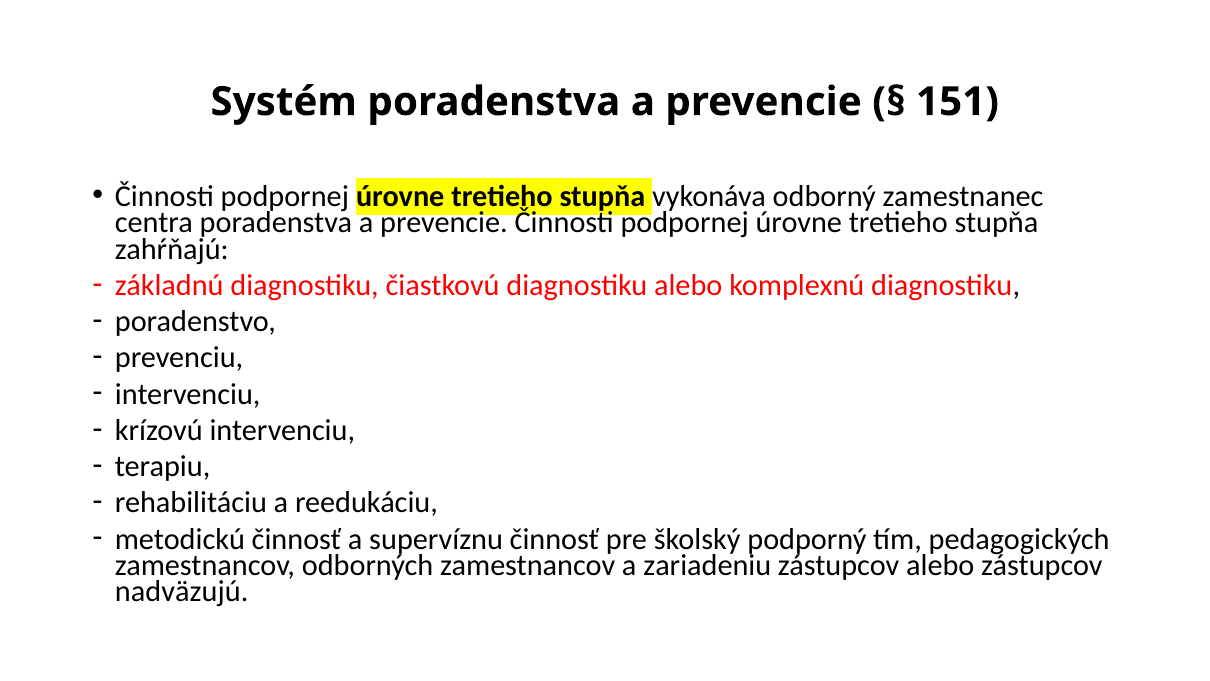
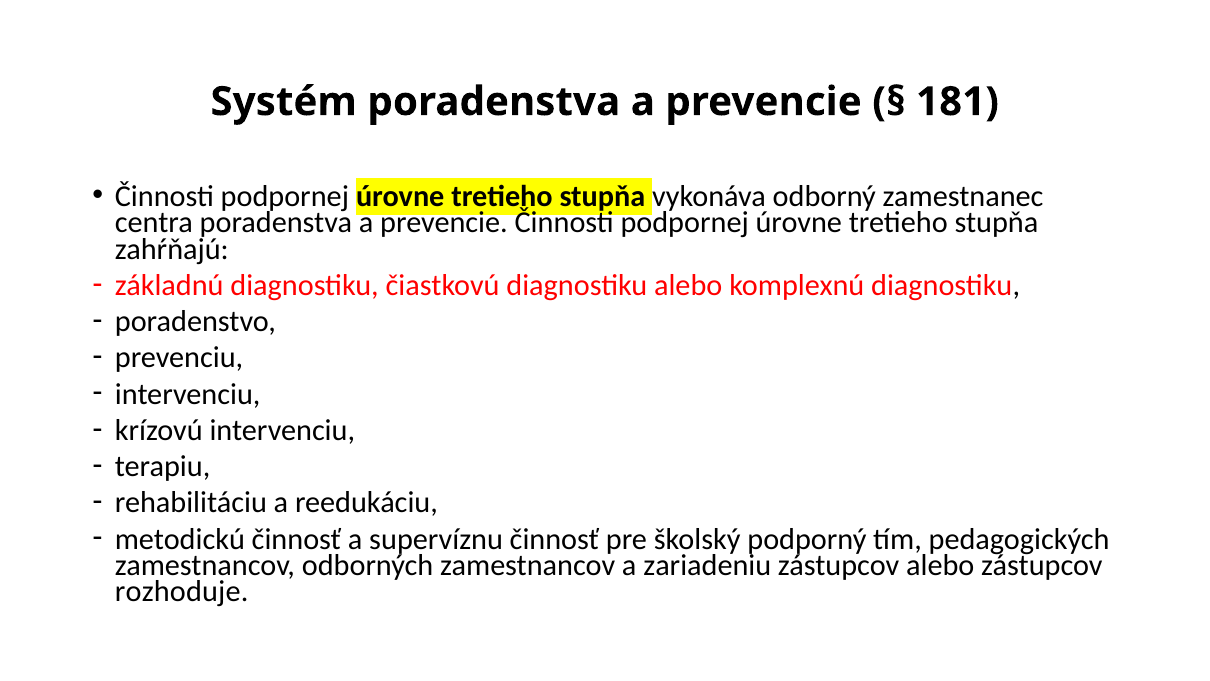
151: 151 -> 181
nadväzujú: nadväzujú -> rozhoduje
